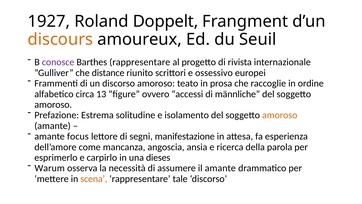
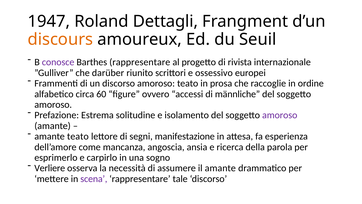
1927: 1927 -> 1947
Doppelt: Doppelt -> Dettagli
distance: distance -> darüber
13: 13 -> 60
amoroso at (280, 115) colour: orange -> purple
amante focus: focus -> teato
dieses: dieses -> sogno
Warum: Warum -> Verliere
scena colour: orange -> purple
